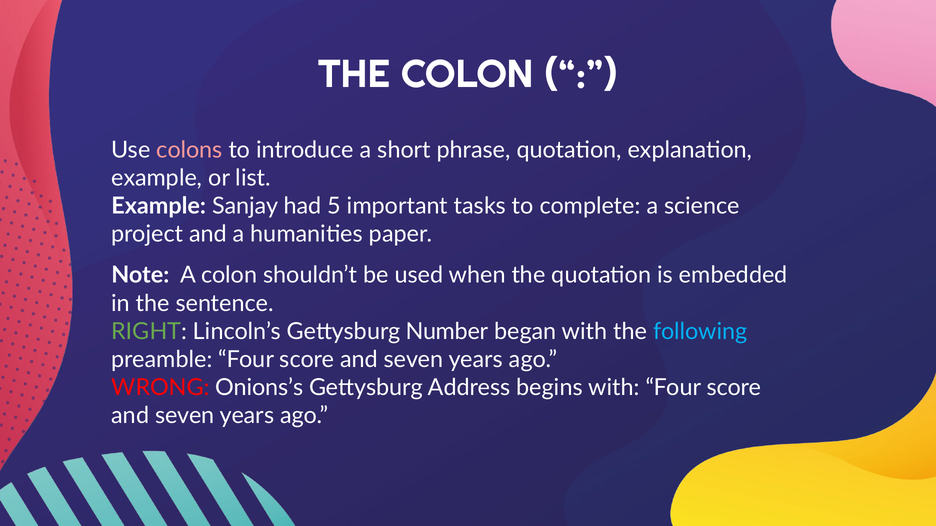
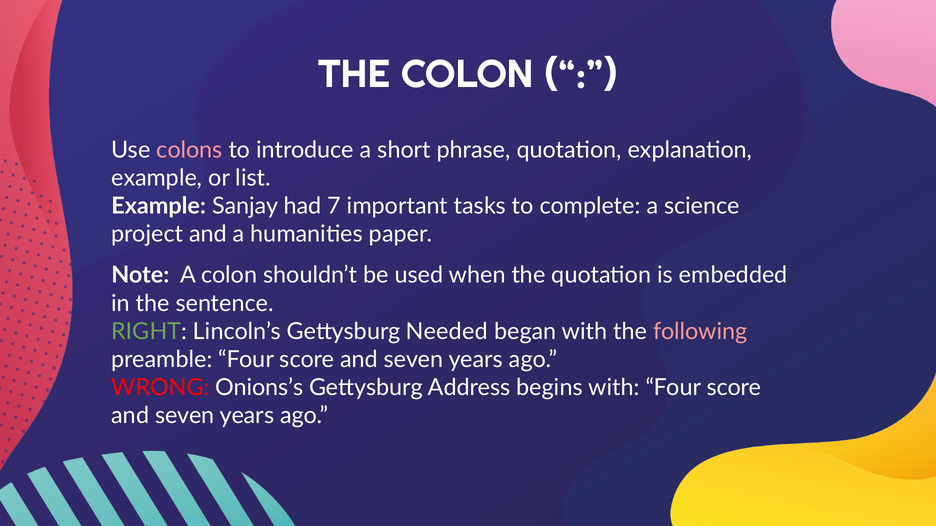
5: 5 -> 7
Number: Number -> Needed
following colour: light blue -> pink
